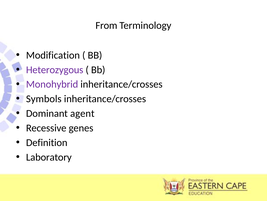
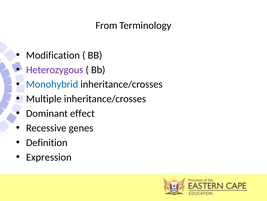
Monohybrid colour: purple -> blue
Symbols: Symbols -> Multiple
agent: agent -> effect
Laboratory: Laboratory -> Expression
